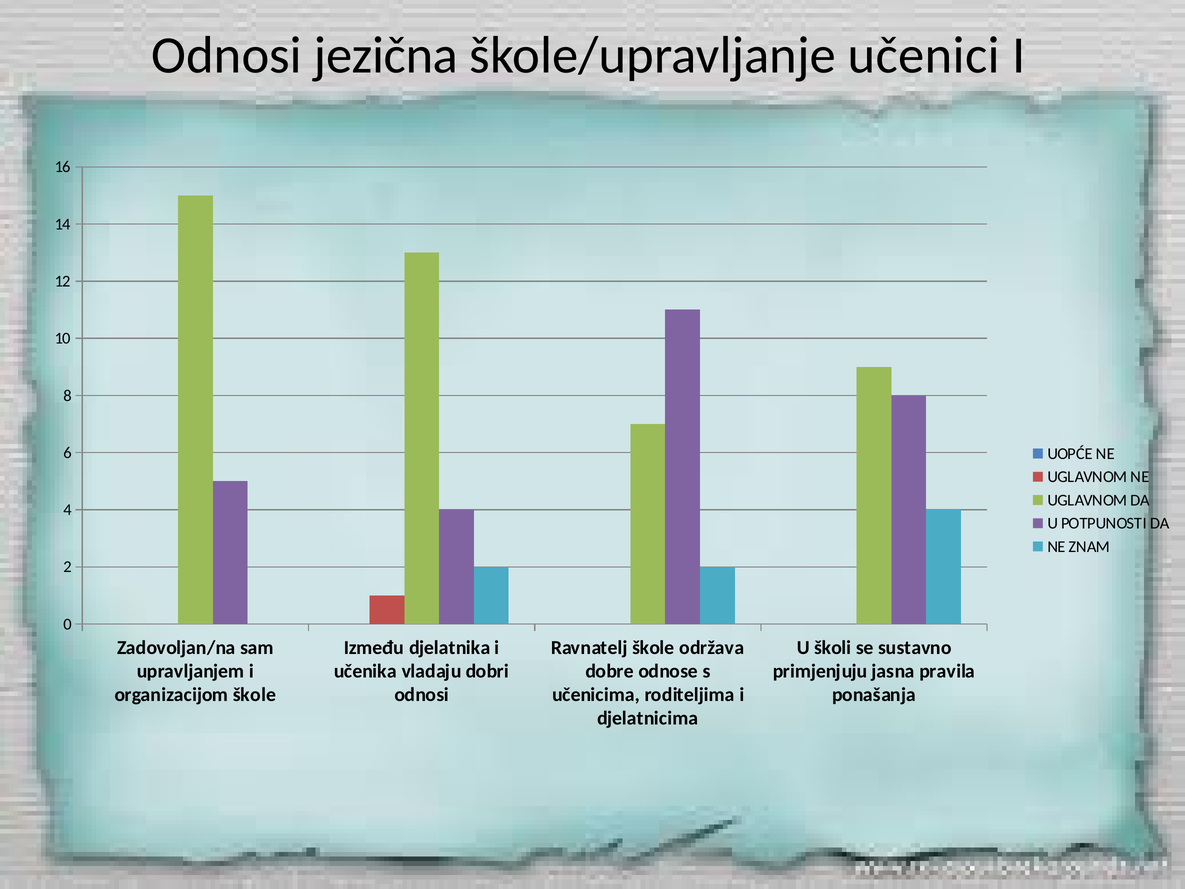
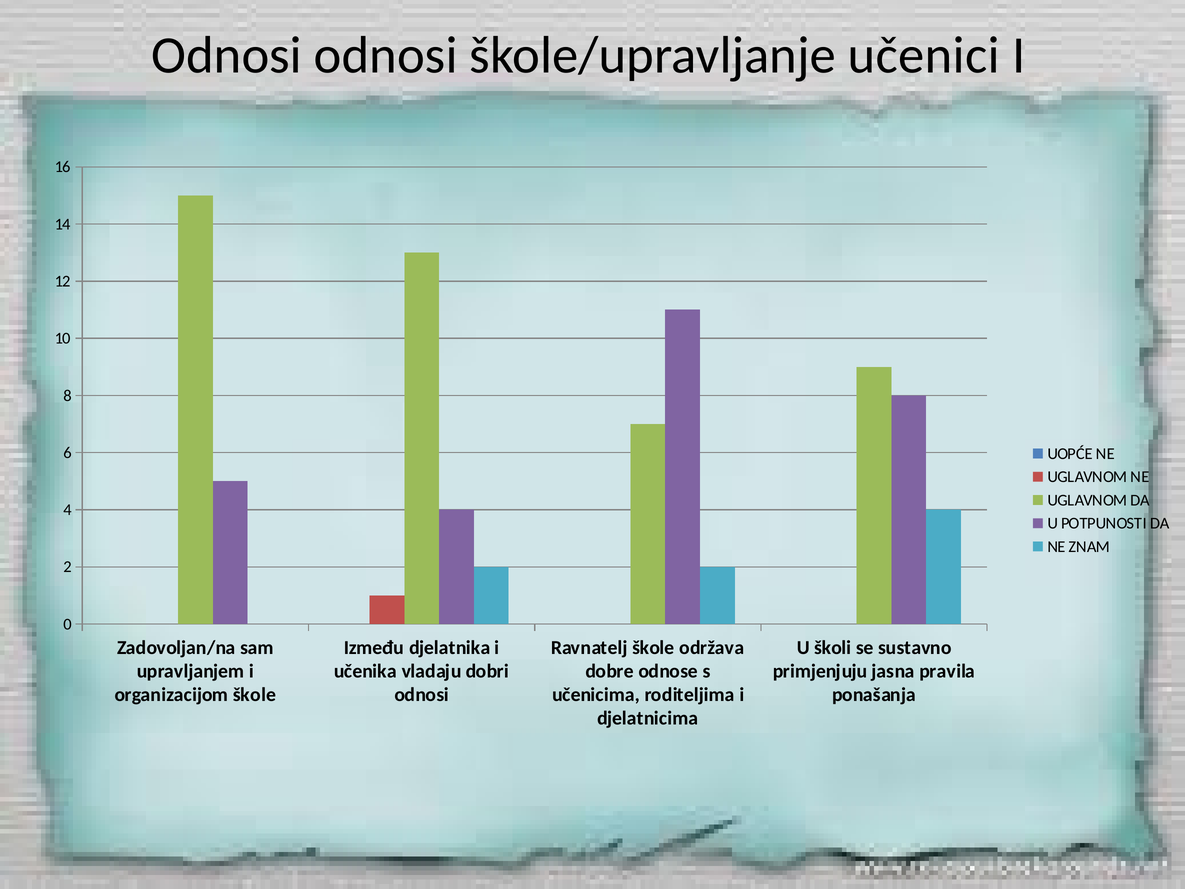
Odnosi jezična: jezična -> odnosi
